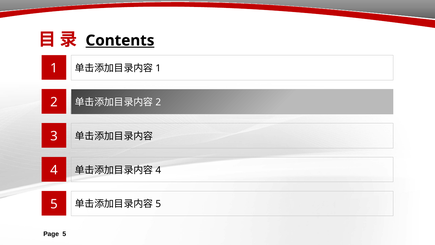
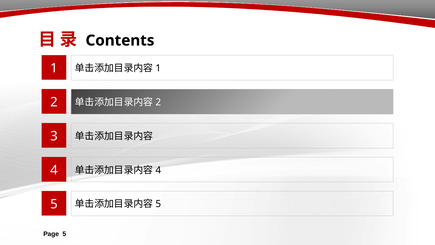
Contents underline: present -> none
